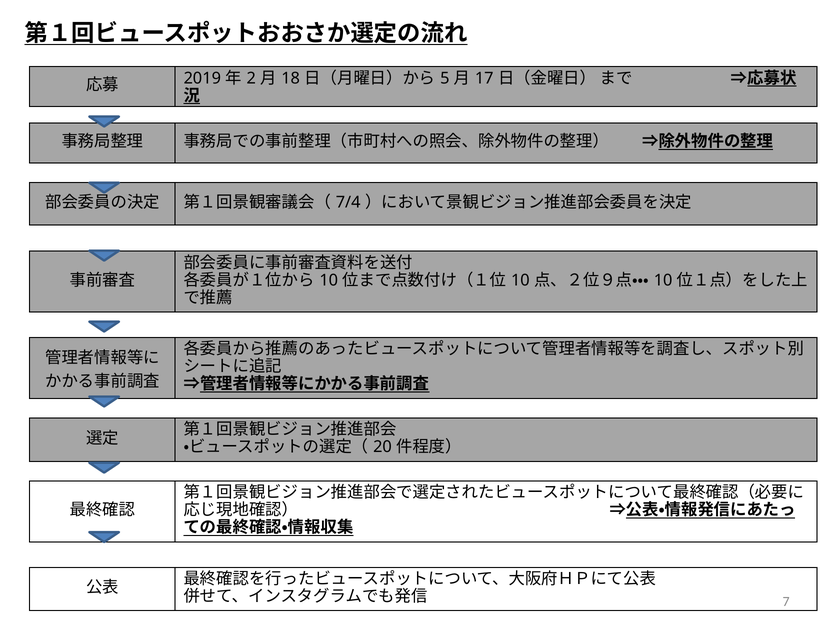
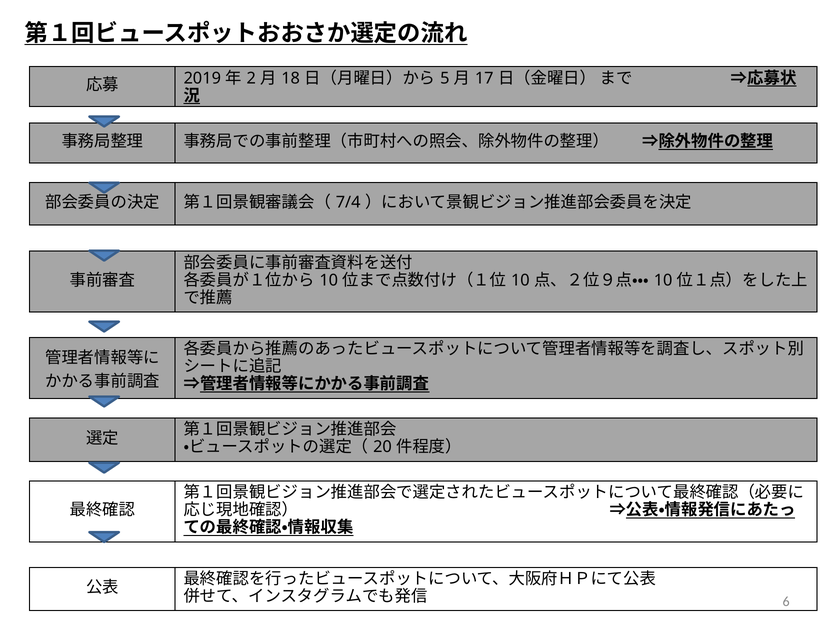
7: 7 -> 6
